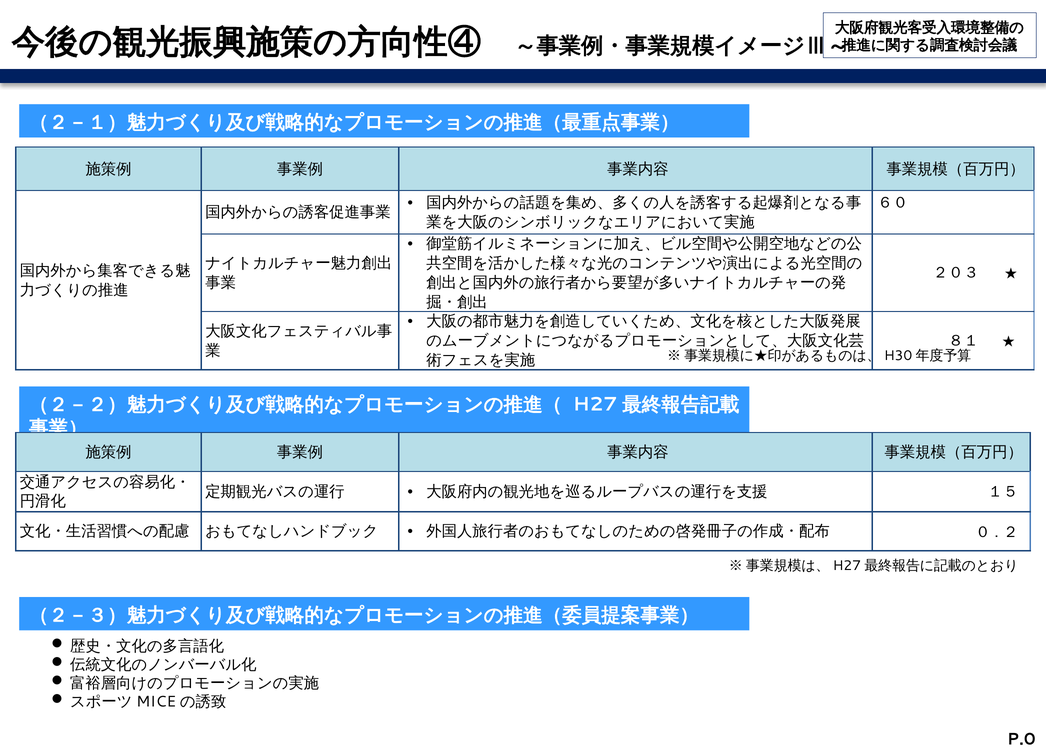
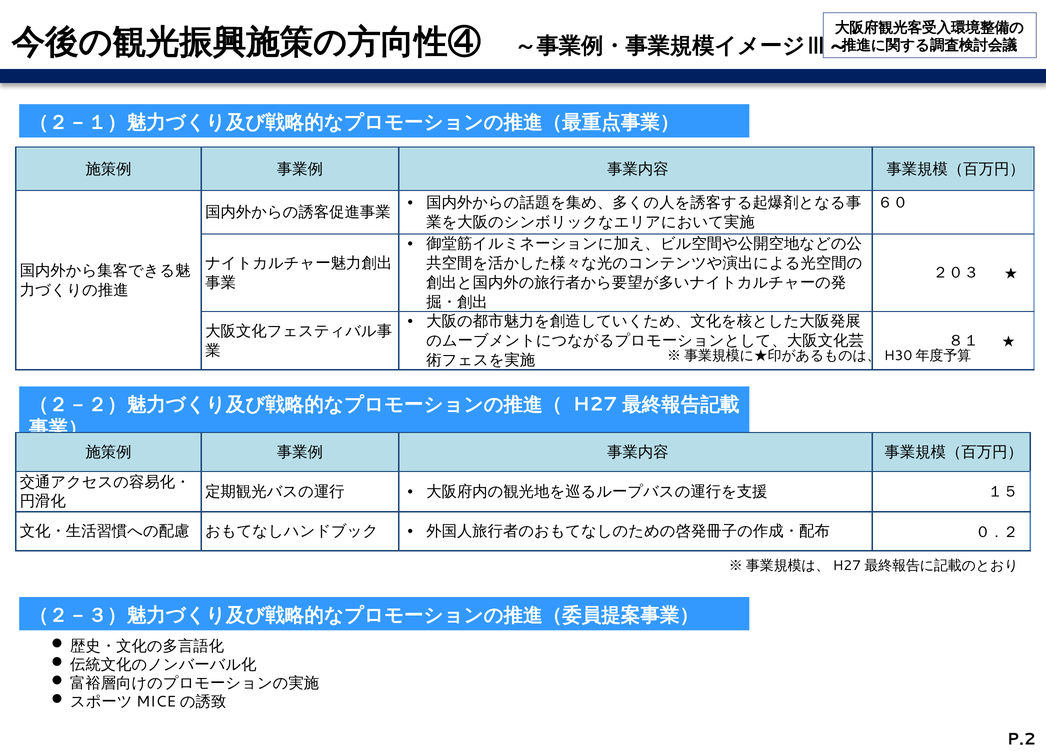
P.0: P.0 -> P.2
